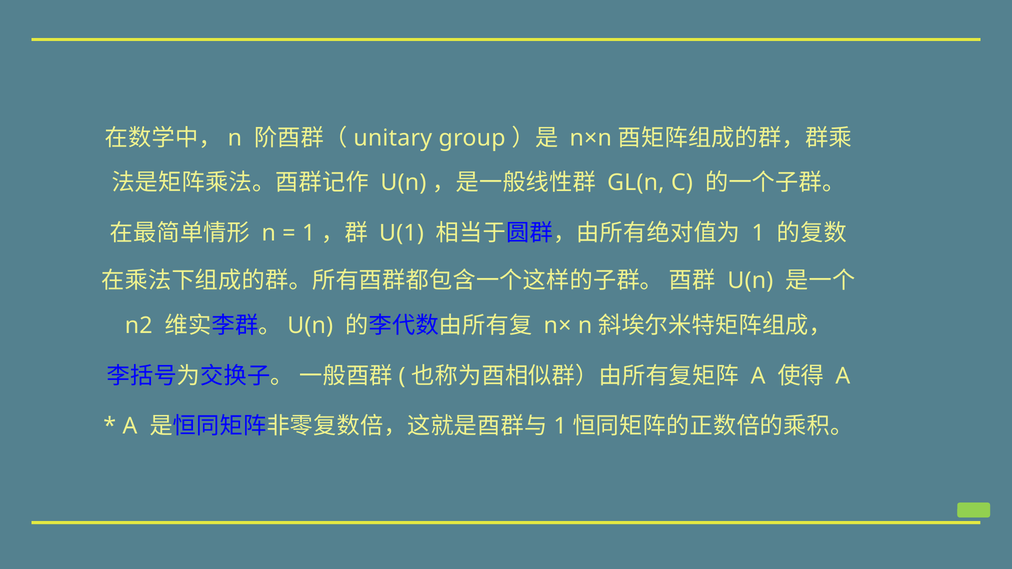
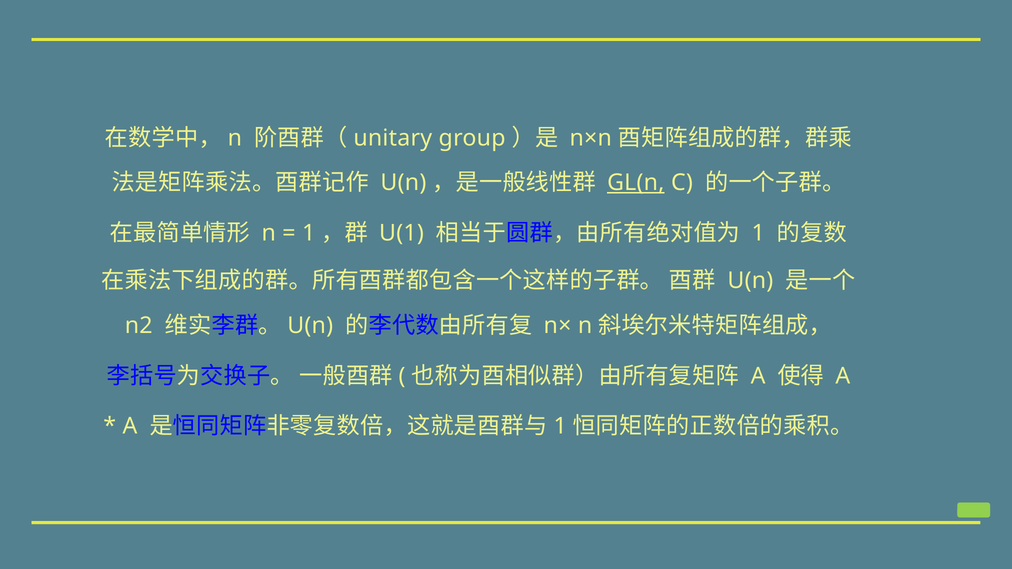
GL(n underline: none -> present
